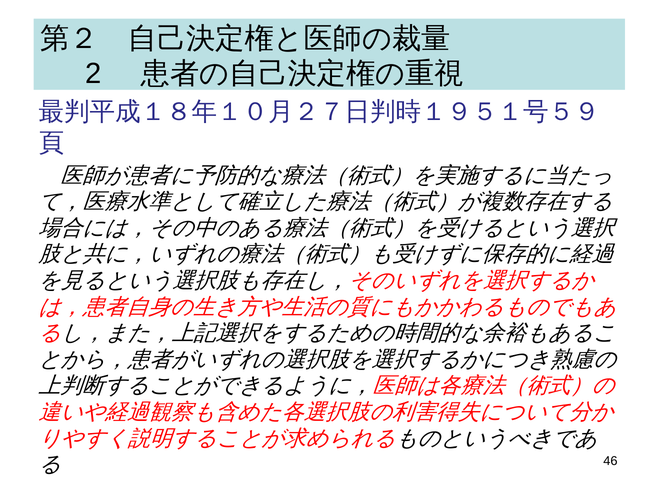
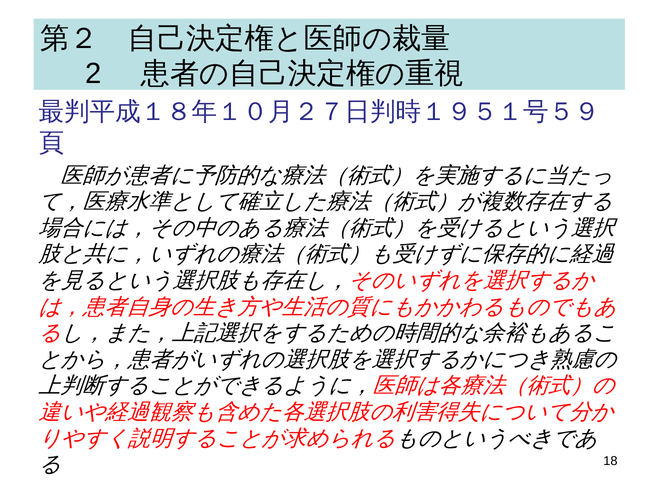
46: 46 -> 18
